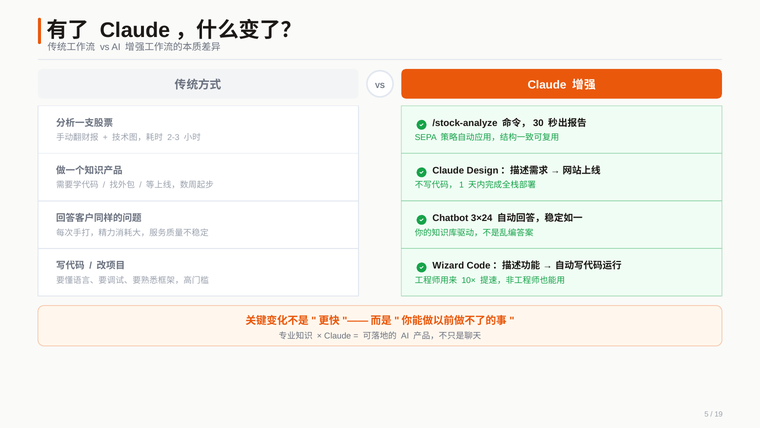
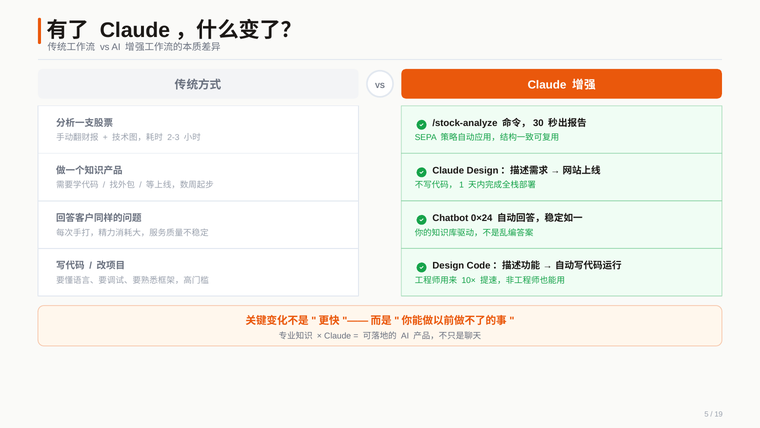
3×24: 3×24 -> 0×24
Wizard at (448, 265): Wizard -> Design
